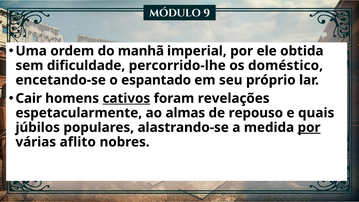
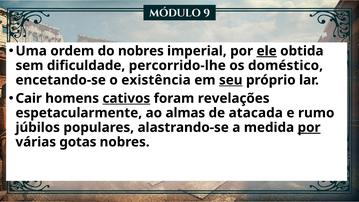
do manhã: manhã -> nobres
ele underline: none -> present
espantado: espantado -> existência
seu underline: none -> present
repouso: repouso -> atacada
quais: quais -> rumo
aflito: aflito -> gotas
